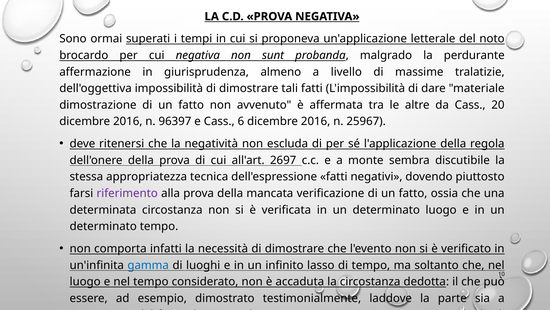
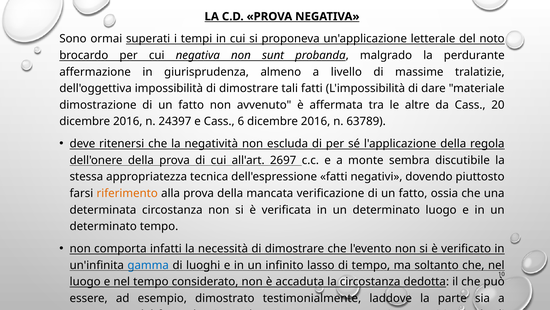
96397: 96397 -> 24397
25967: 25967 -> 63789
riferimento colour: purple -> orange
